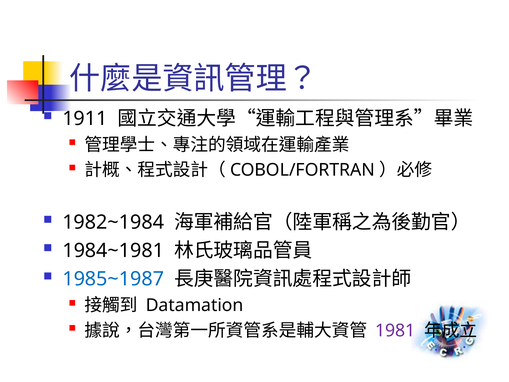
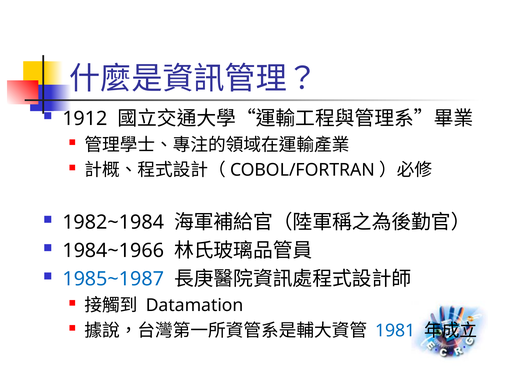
1911: 1911 -> 1912
1984~1981: 1984~1981 -> 1984~1966
1981 colour: purple -> blue
